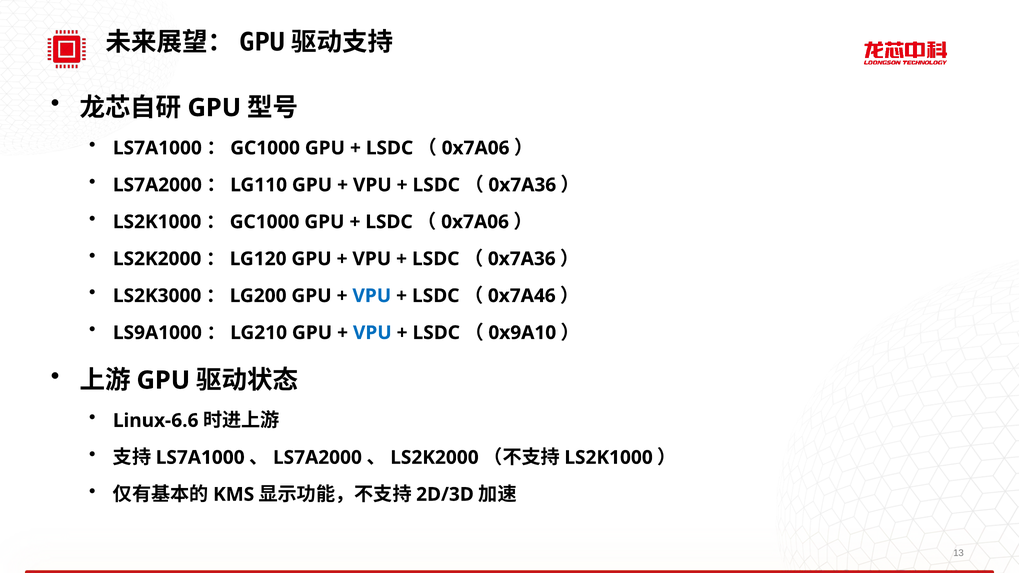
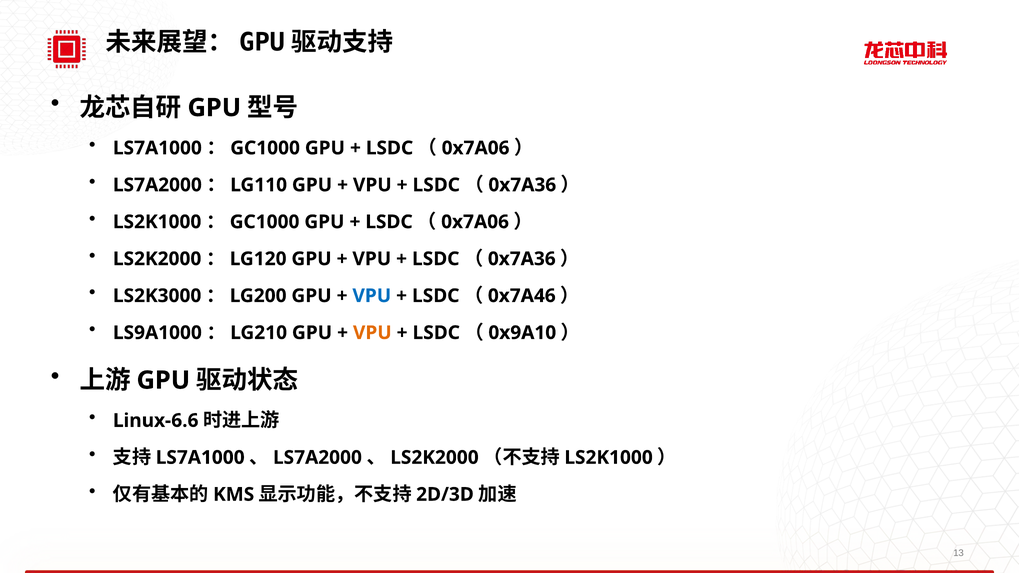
VPU at (372, 333) colour: blue -> orange
